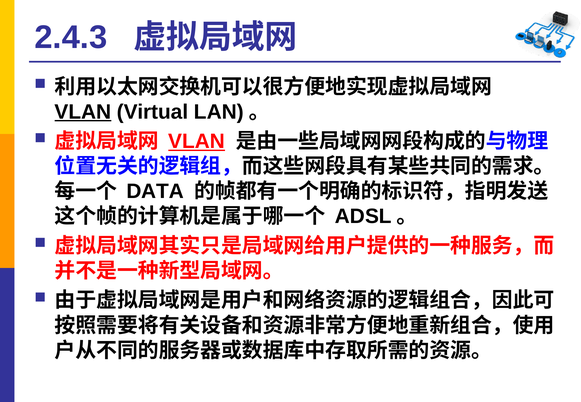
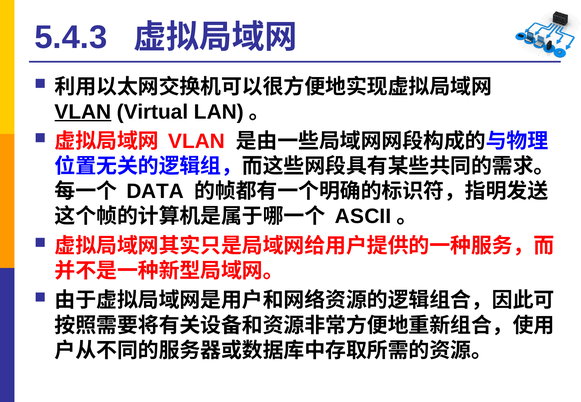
2.4.3: 2.4.3 -> 5.4.3
VLAN at (197, 141) underline: present -> none
ADSL: ADSL -> ASCII
